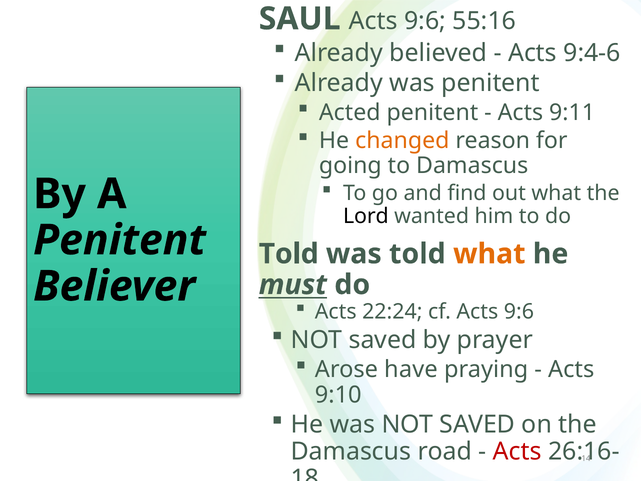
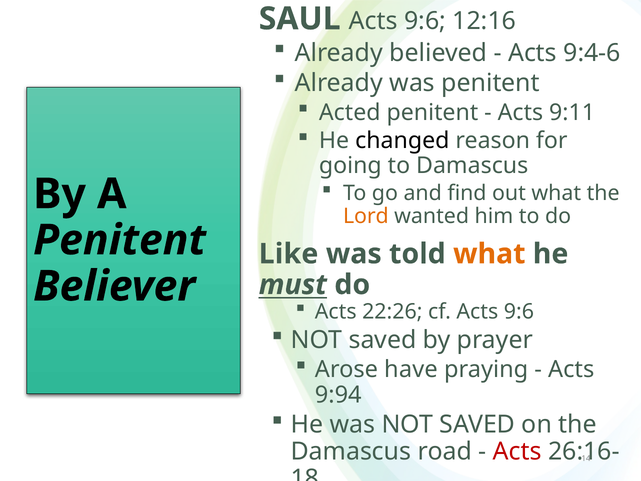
55:16: 55:16 -> 12:16
changed colour: orange -> black
Lord colour: black -> orange
Told at (289, 254): Told -> Like
22:24: 22:24 -> 22:26
9:10: 9:10 -> 9:94
